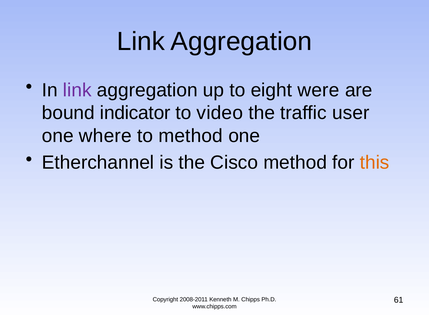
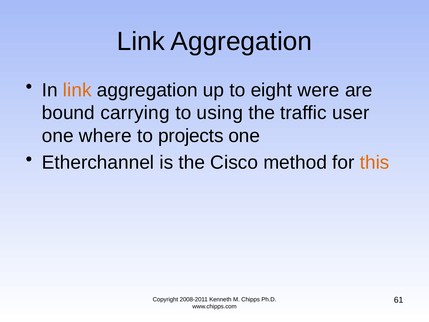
link at (77, 90) colour: purple -> orange
indicator: indicator -> carrying
video: video -> using
to method: method -> projects
